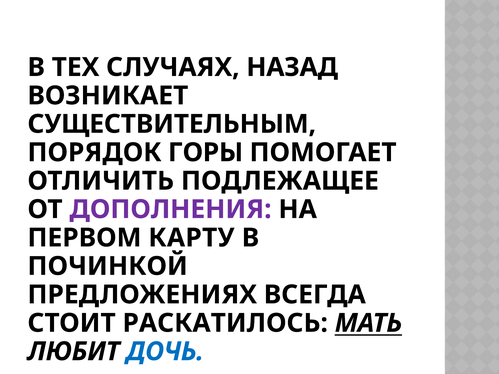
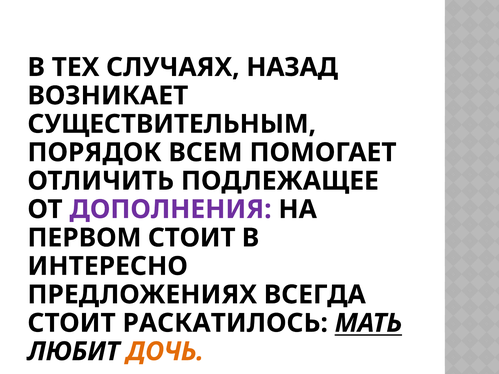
ГОРЫ: ГОРЫ -> ВСЕМ
ПЕРВОМ КАРТУ: КАРТУ -> СТОИТ
ПОЧИНКОЙ: ПОЧИНКОЙ -> ИНТЕРЕСНО
ДОЧЬ colour: blue -> orange
